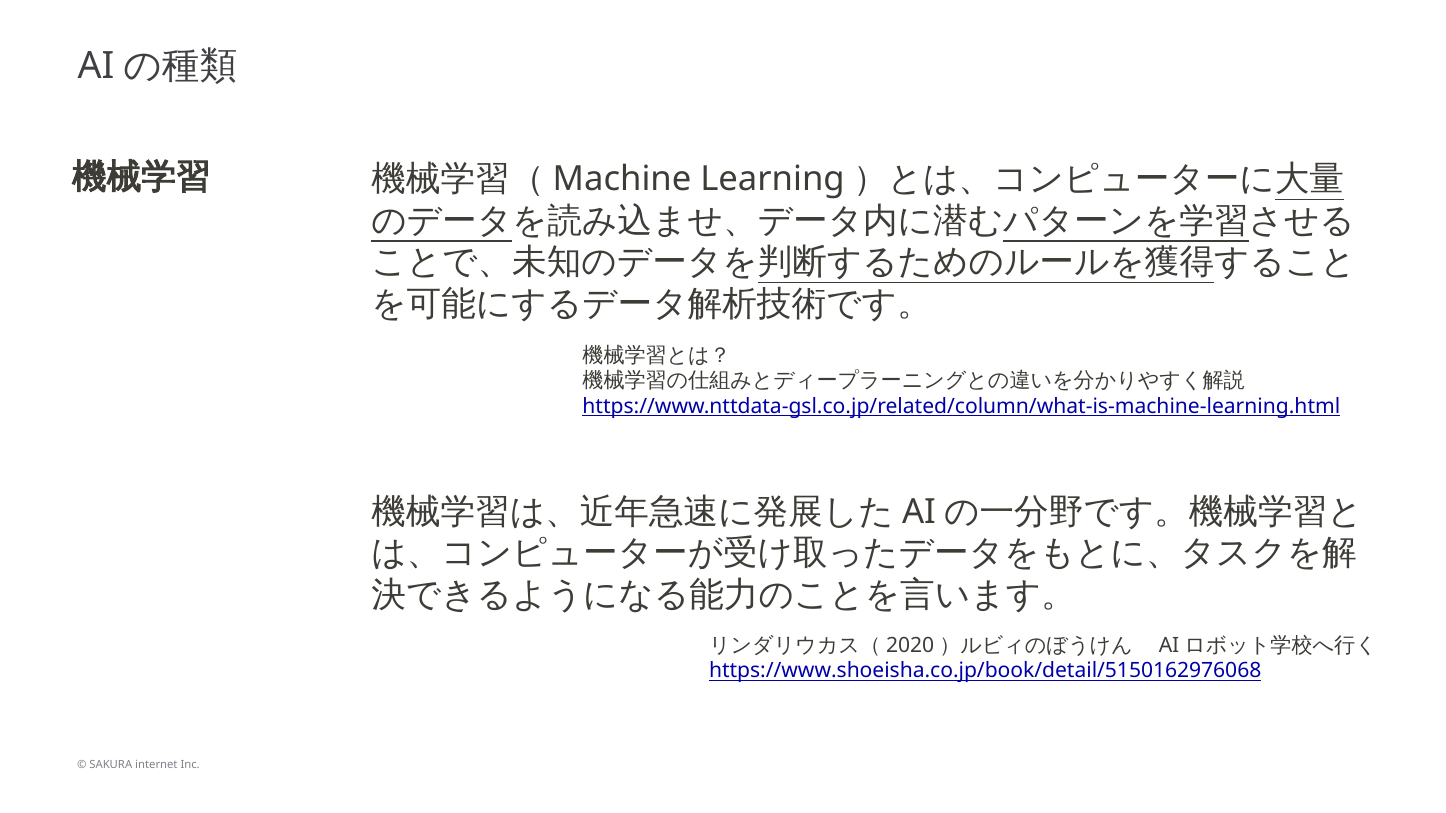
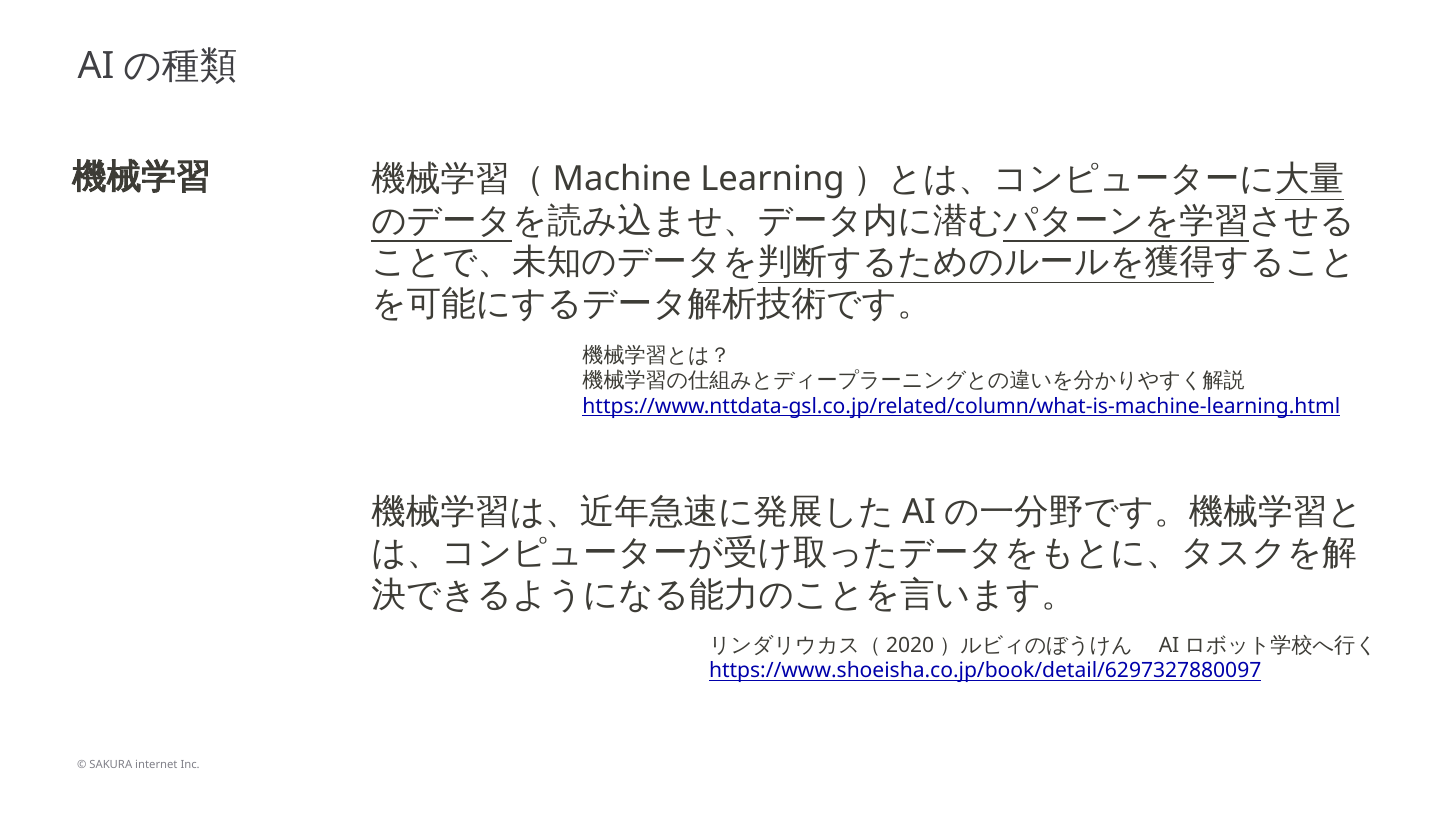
https://www.shoeisha.co.jp/book/detail/5150162976068: https://www.shoeisha.co.jp/book/detail/5150162976068 -> https://www.shoeisha.co.jp/book/detail/6297327880097
